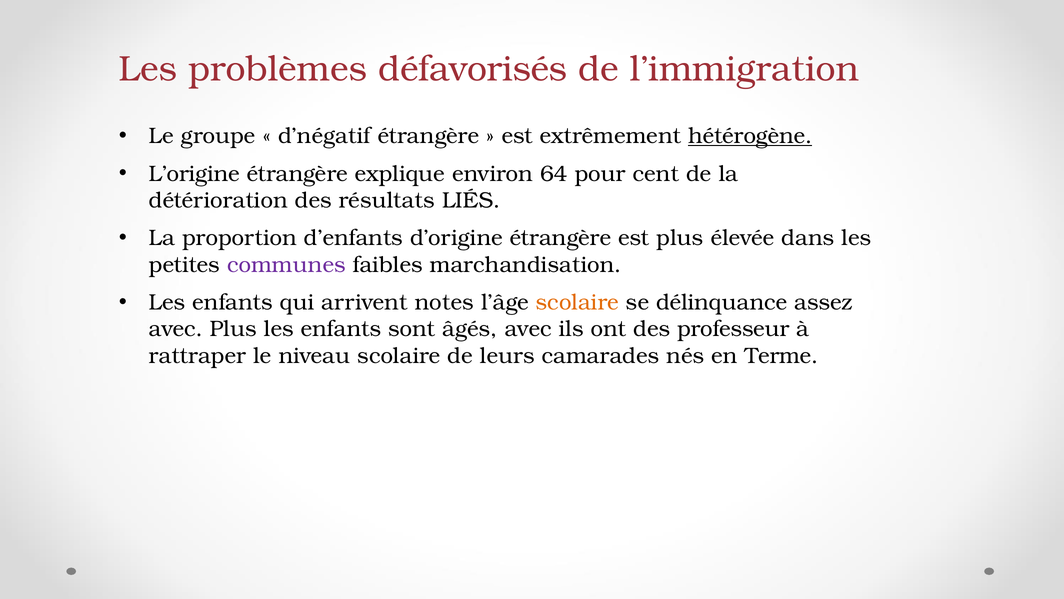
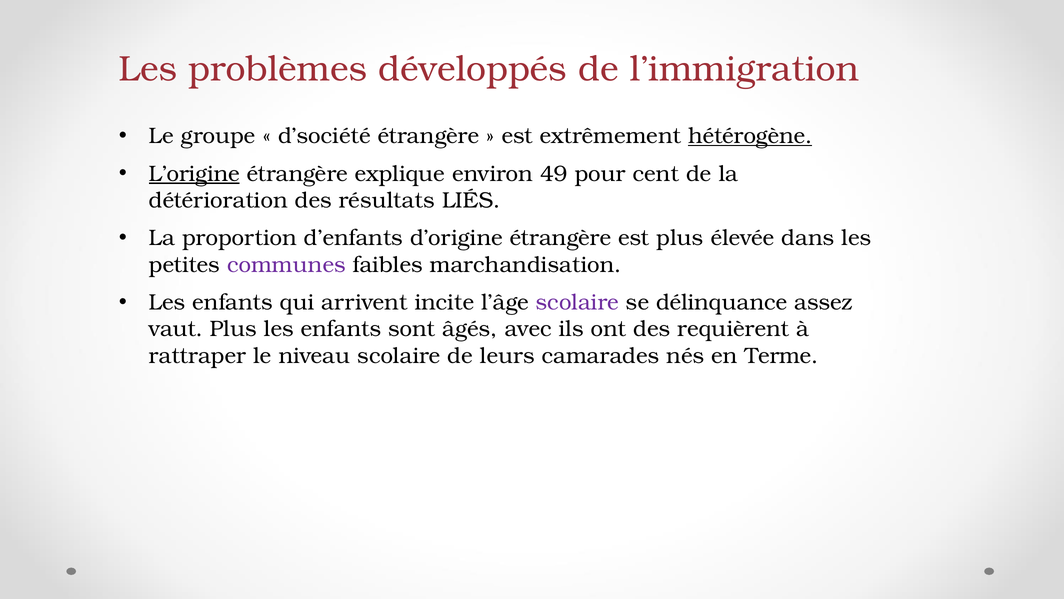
défavorisés: défavorisés -> développés
d’négatif: d’négatif -> d’société
L’origine underline: none -> present
64: 64 -> 49
notes: notes -> incite
scolaire at (577, 302) colour: orange -> purple
avec at (176, 329): avec -> vaut
professeur: professeur -> requièrent
